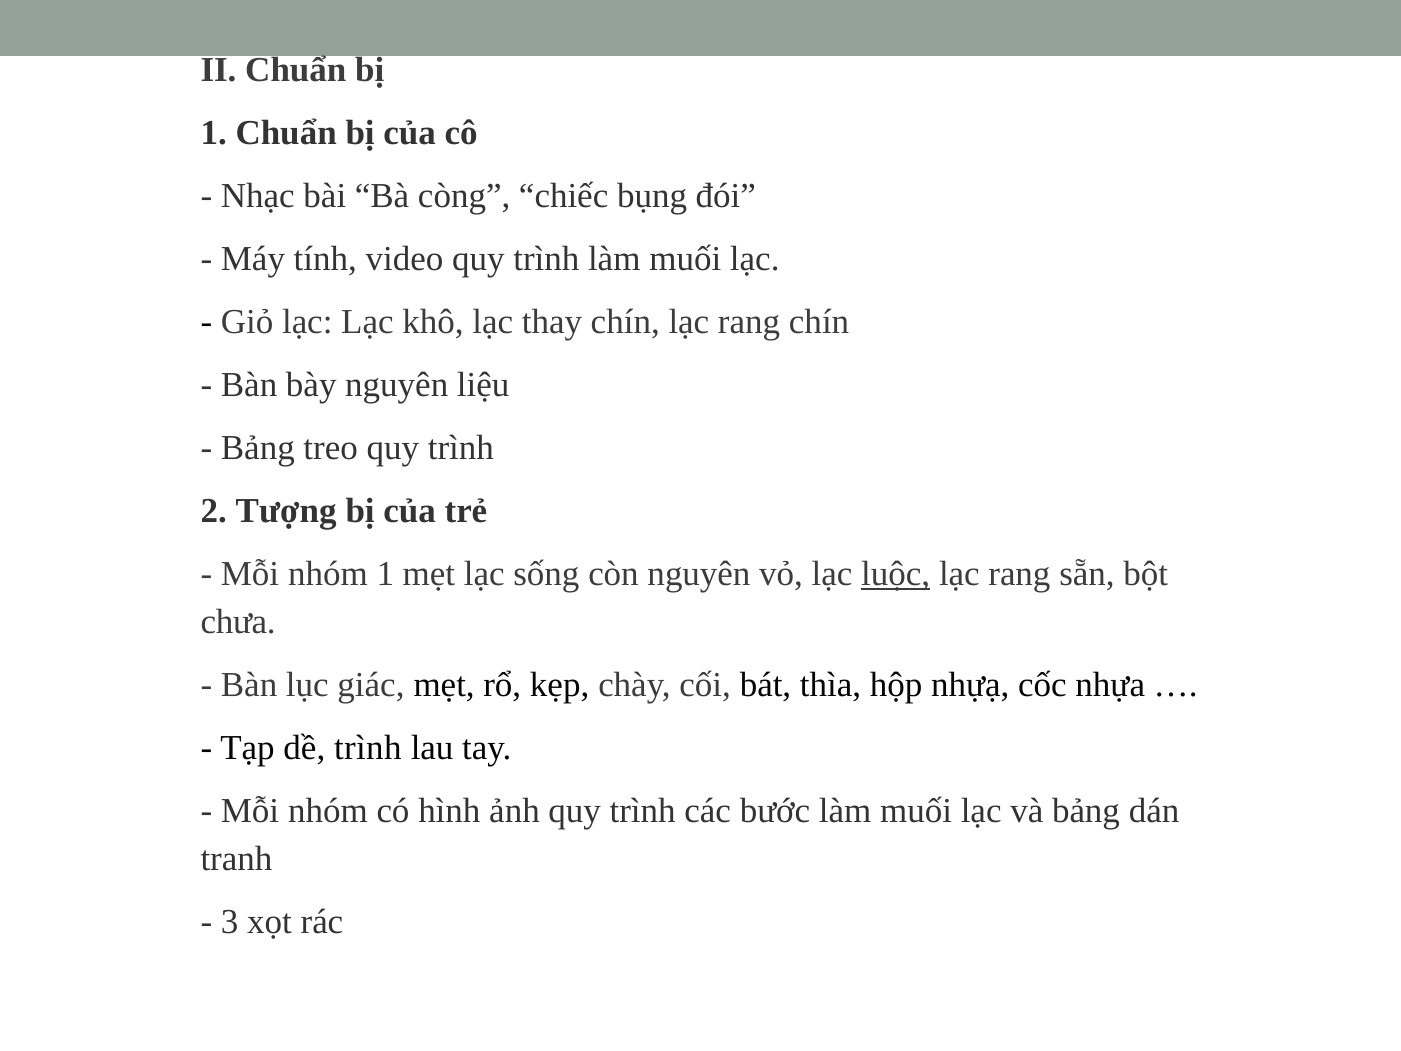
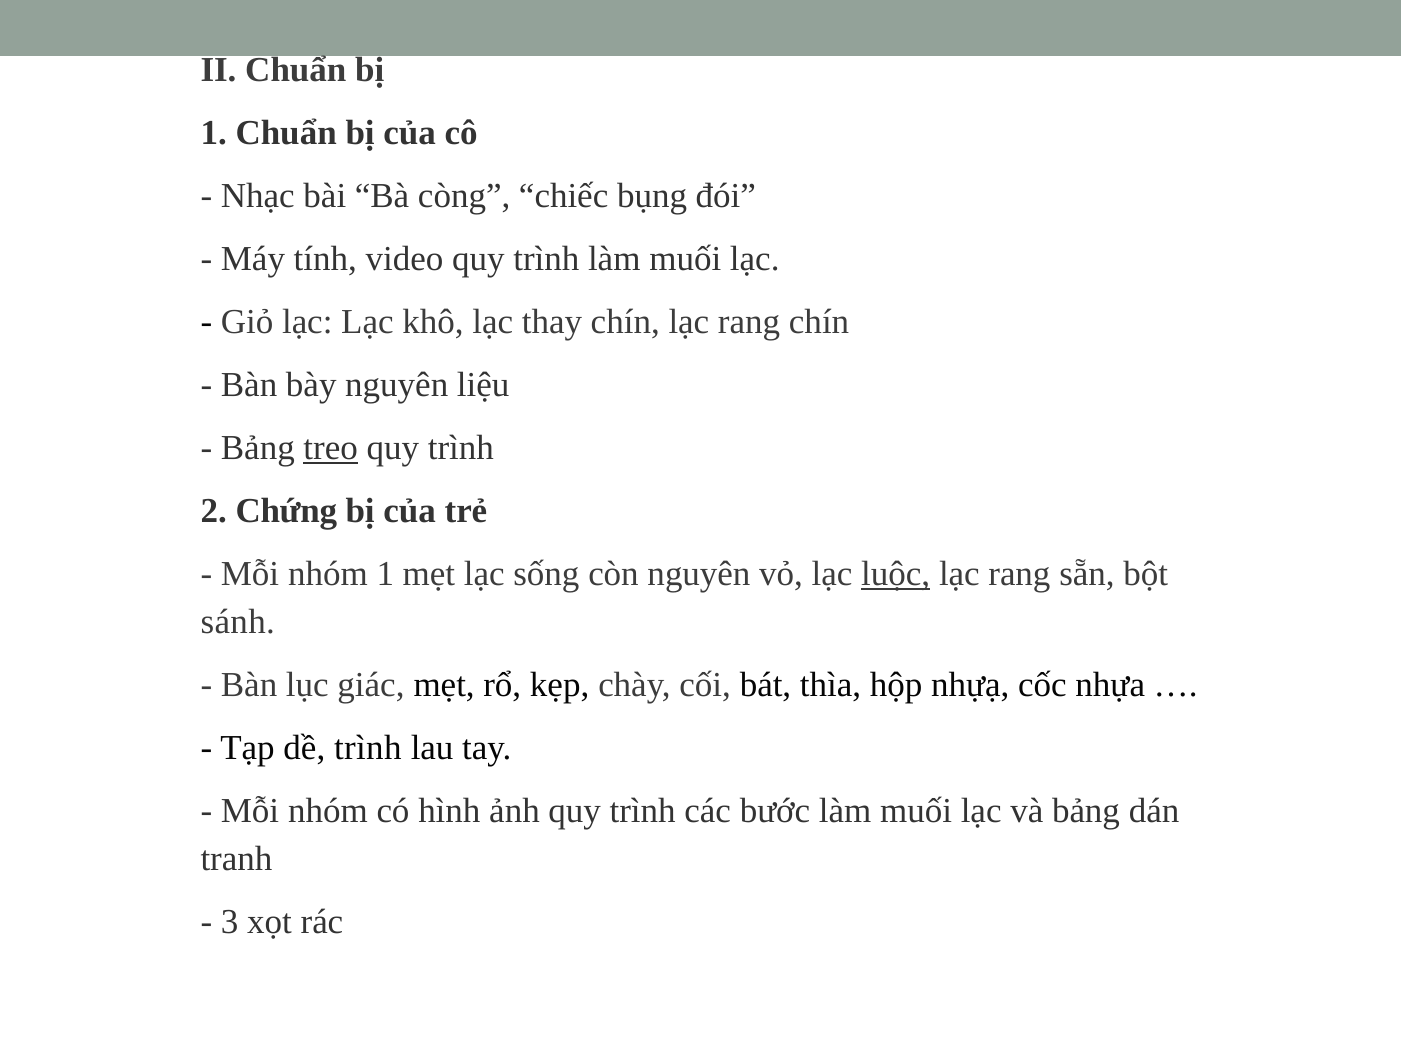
treo underline: none -> present
Tượng: Tượng -> Chứng
chưa: chưa -> sánh
